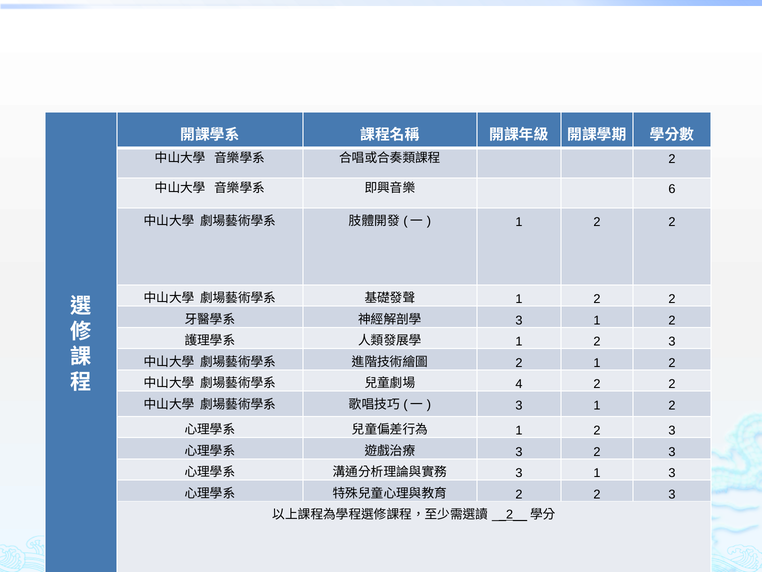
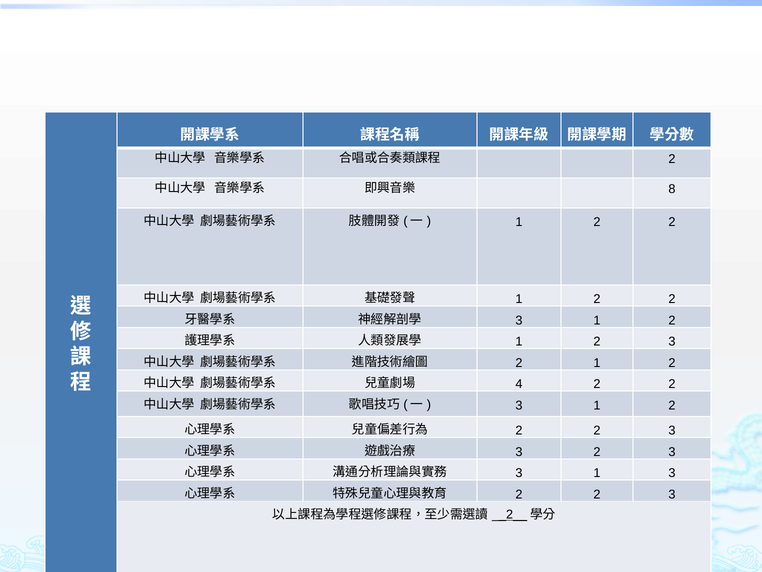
6: 6 -> 8
1 at (519, 430): 1 -> 2
